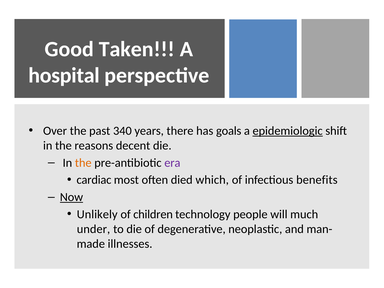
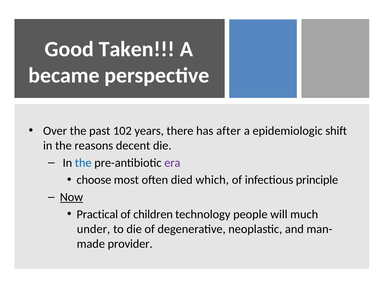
hospital: hospital -> became
340: 340 -> 102
goals: goals -> after
epidemiologic underline: present -> none
the at (83, 163) colour: orange -> blue
cardiac: cardiac -> choose
benefits: benefits -> principle
Unlikely: Unlikely -> Practical
illnesses: illnesses -> provider
